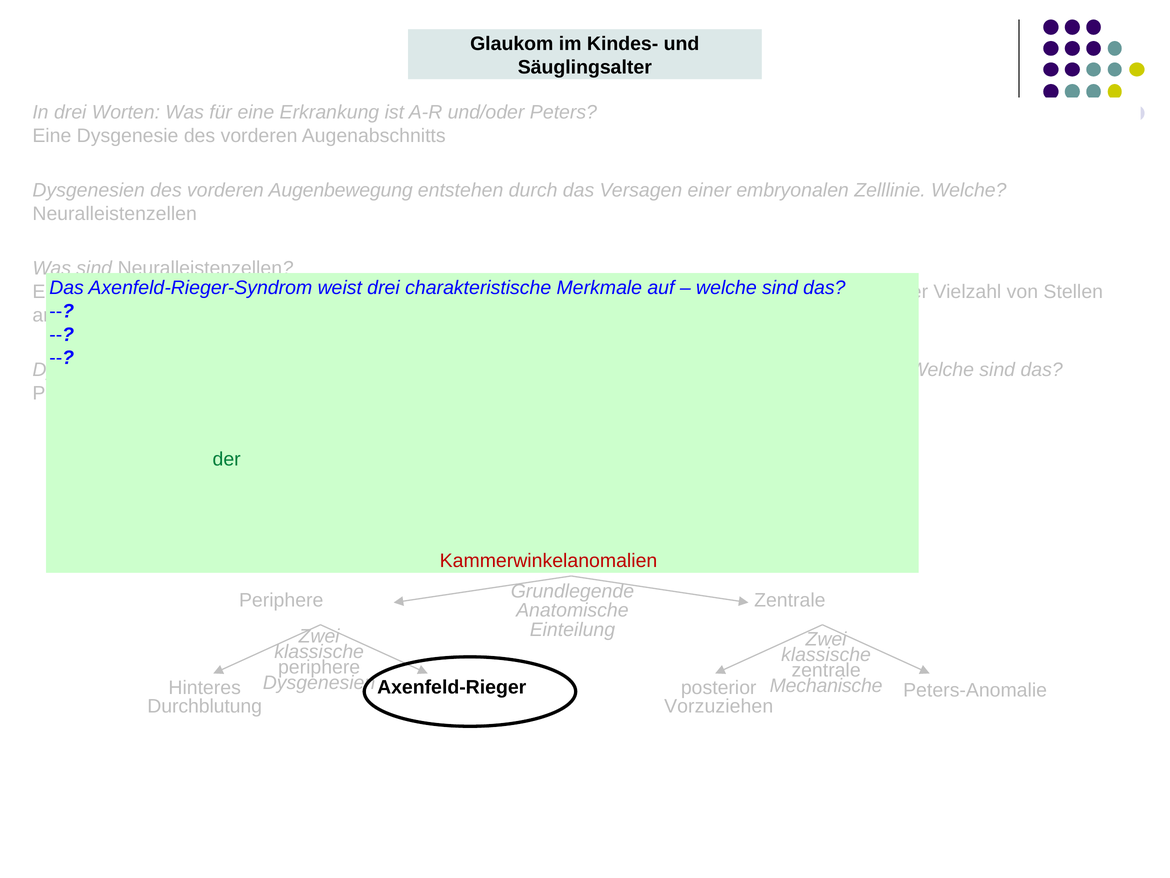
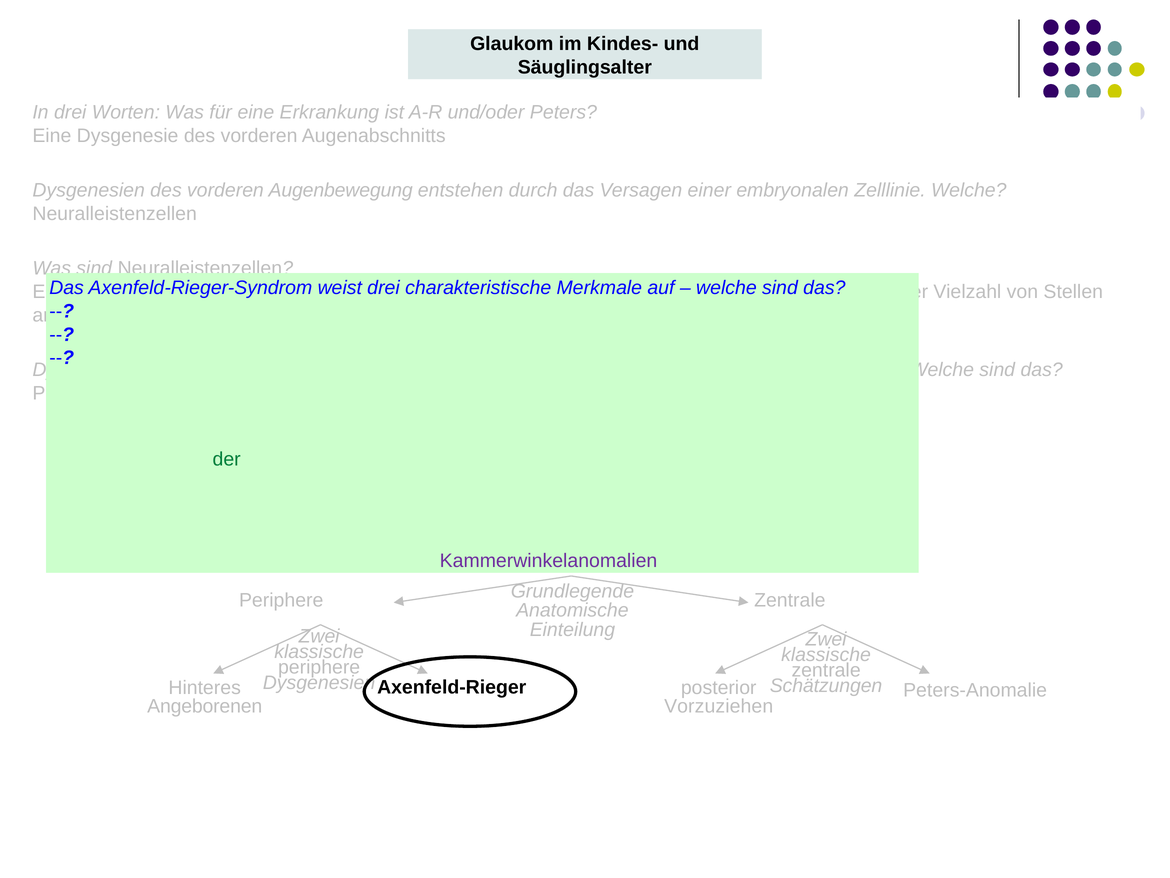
Kammerwinkelanomalien colour: red -> purple
Mechanische: Mechanische -> Schätzungen
Durchblutung at (205, 706): Durchblutung -> Angeborenen
